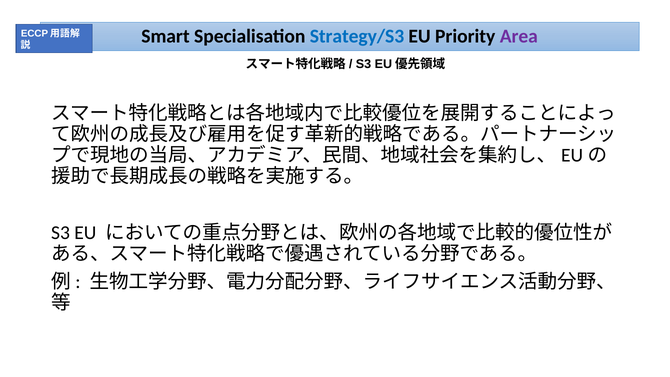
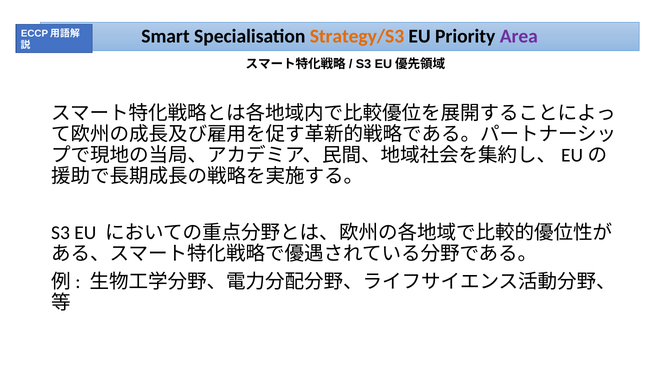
Strategy/S3 colour: blue -> orange
